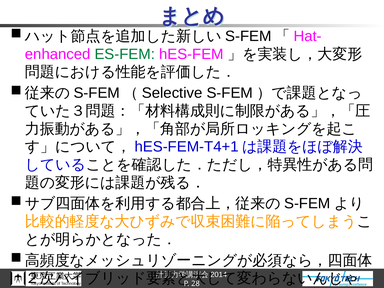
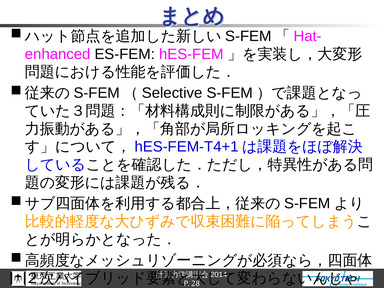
ES-FEM colour: green -> black
